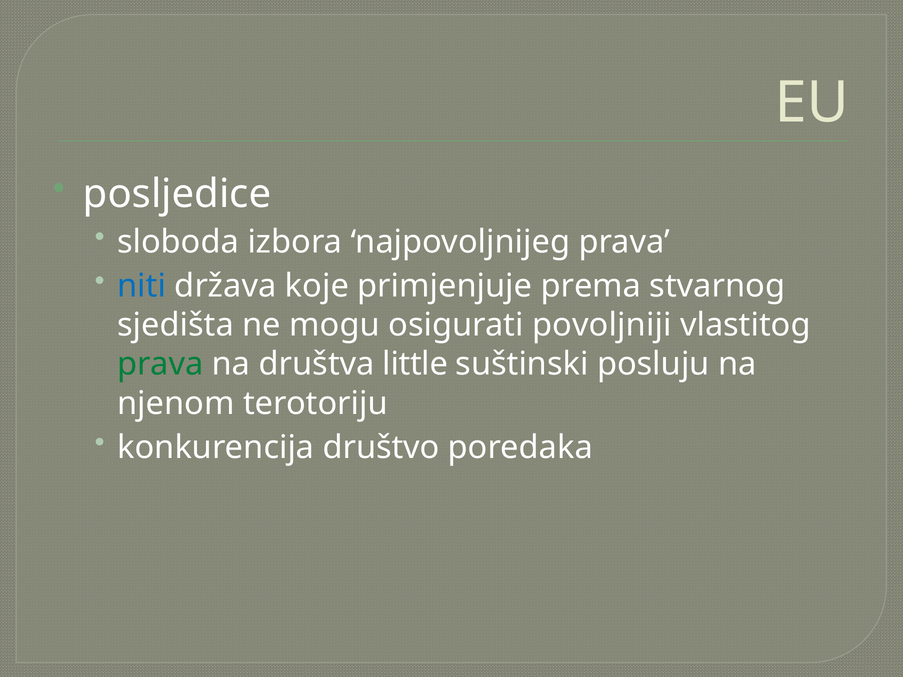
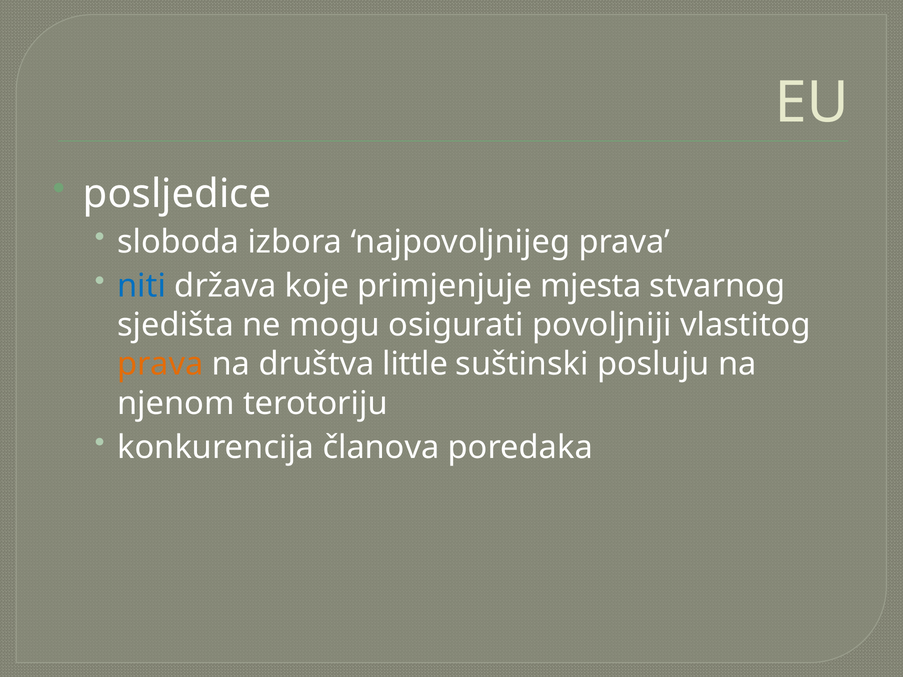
prema: prema -> mjesta
prava at (160, 364) colour: green -> orange
društvo: društvo -> članova
